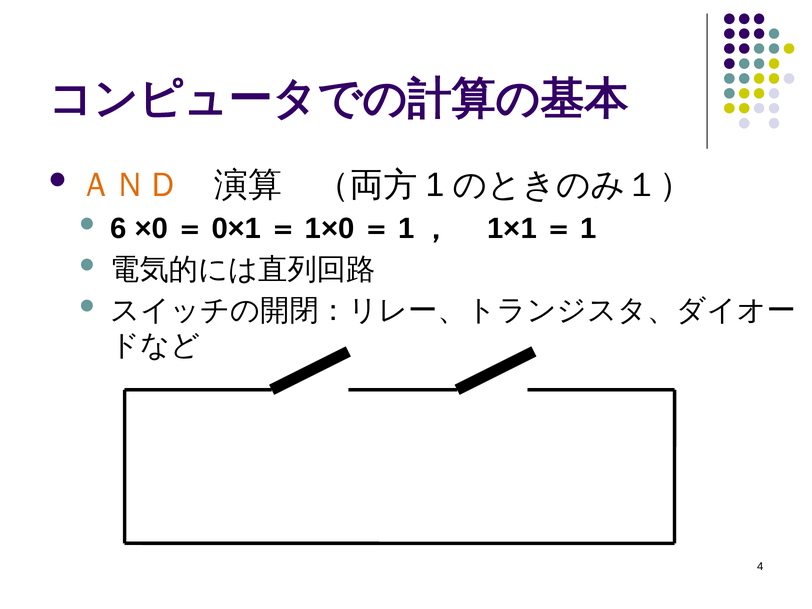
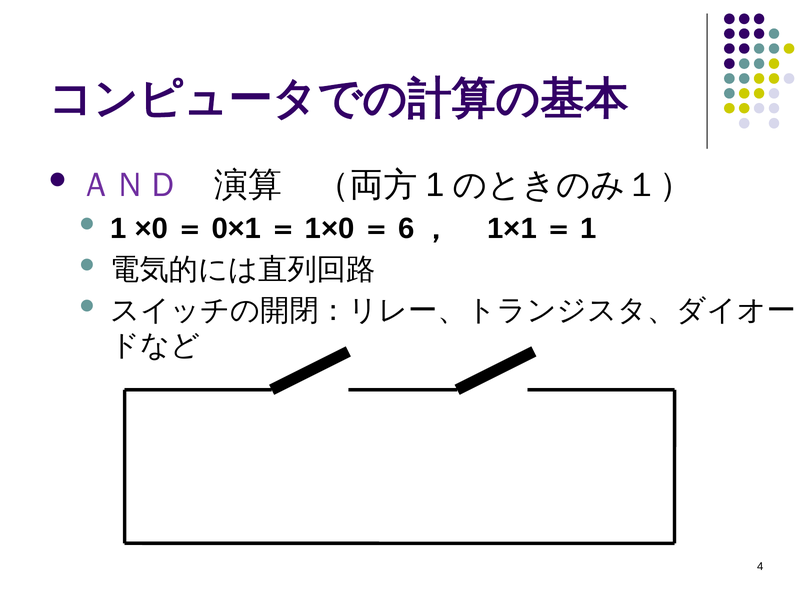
ＡＮＤ colour: orange -> purple
6 at (118, 228): 6 -> 1
1 at (406, 228): 1 -> 6
